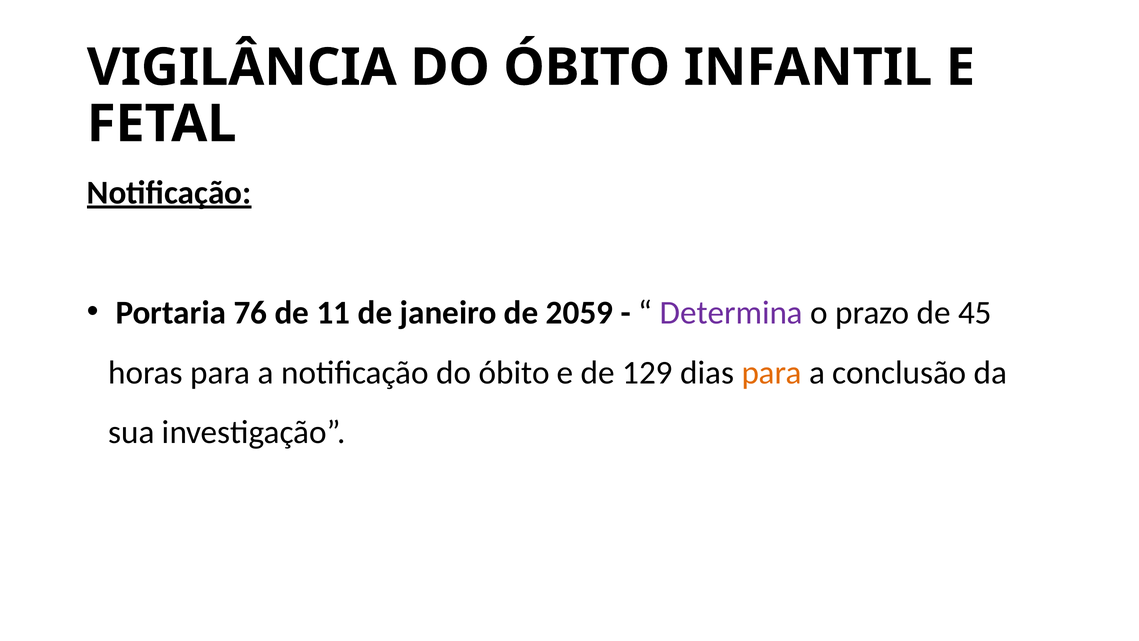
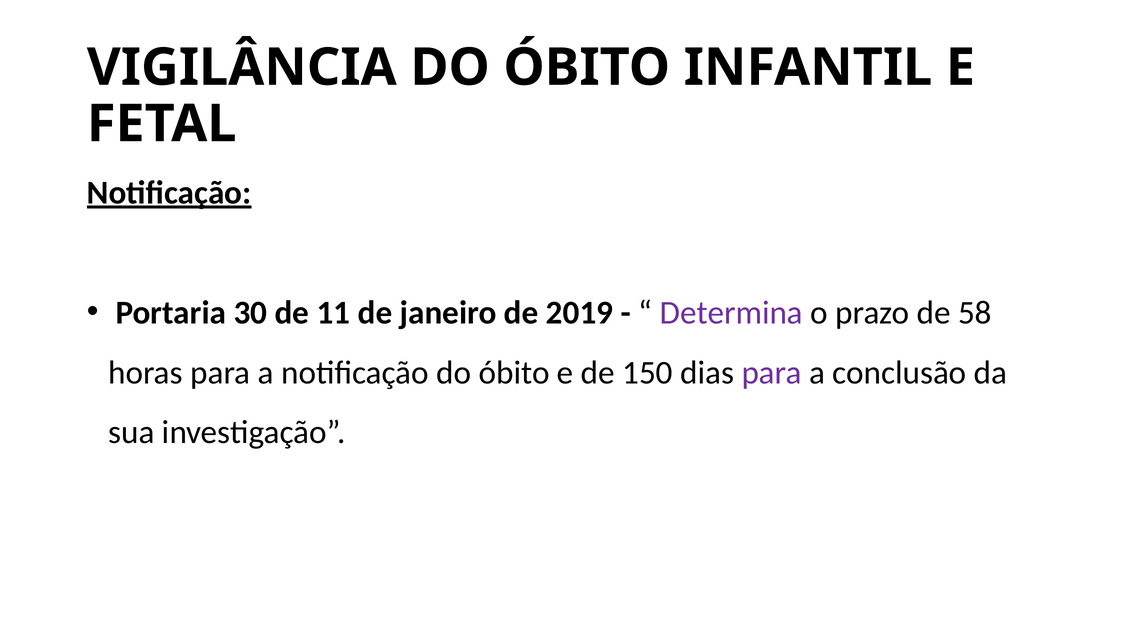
76: 76 -> 30
2059: 2059 -> 2019
45: 45 -> 58
129: 129 -> 150
para at (772, 372) colour: orange -> purple
